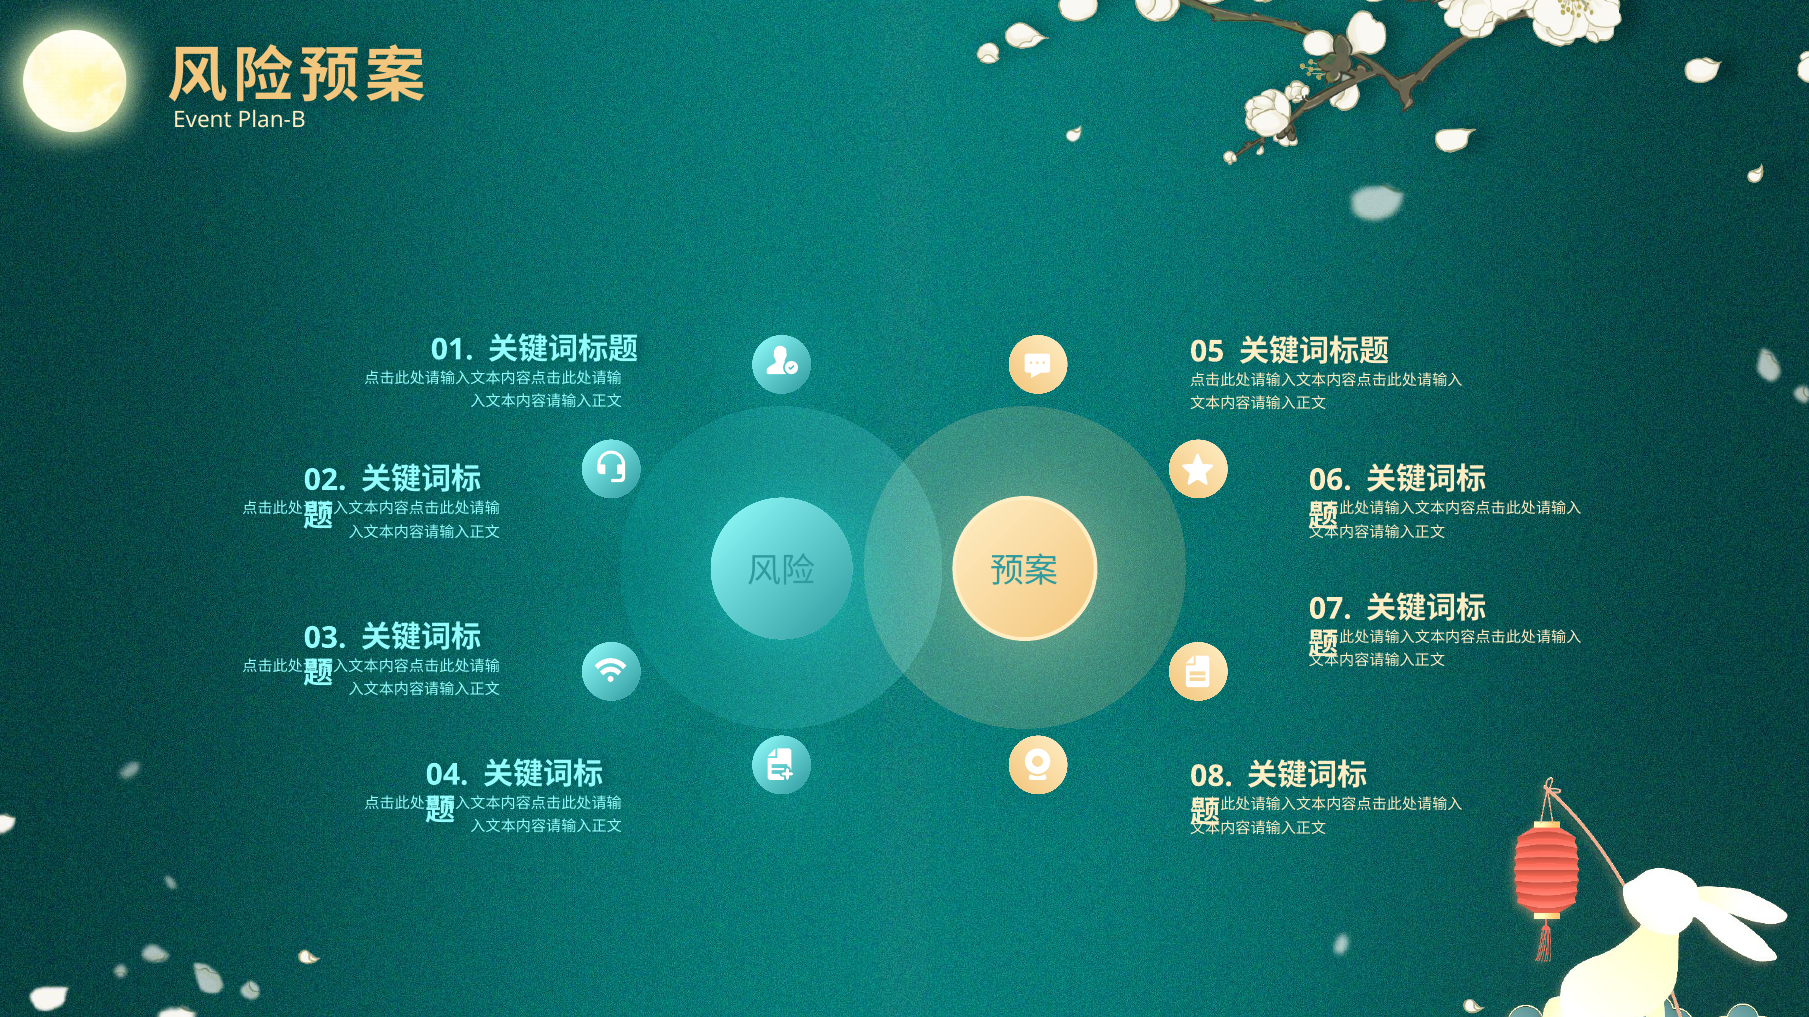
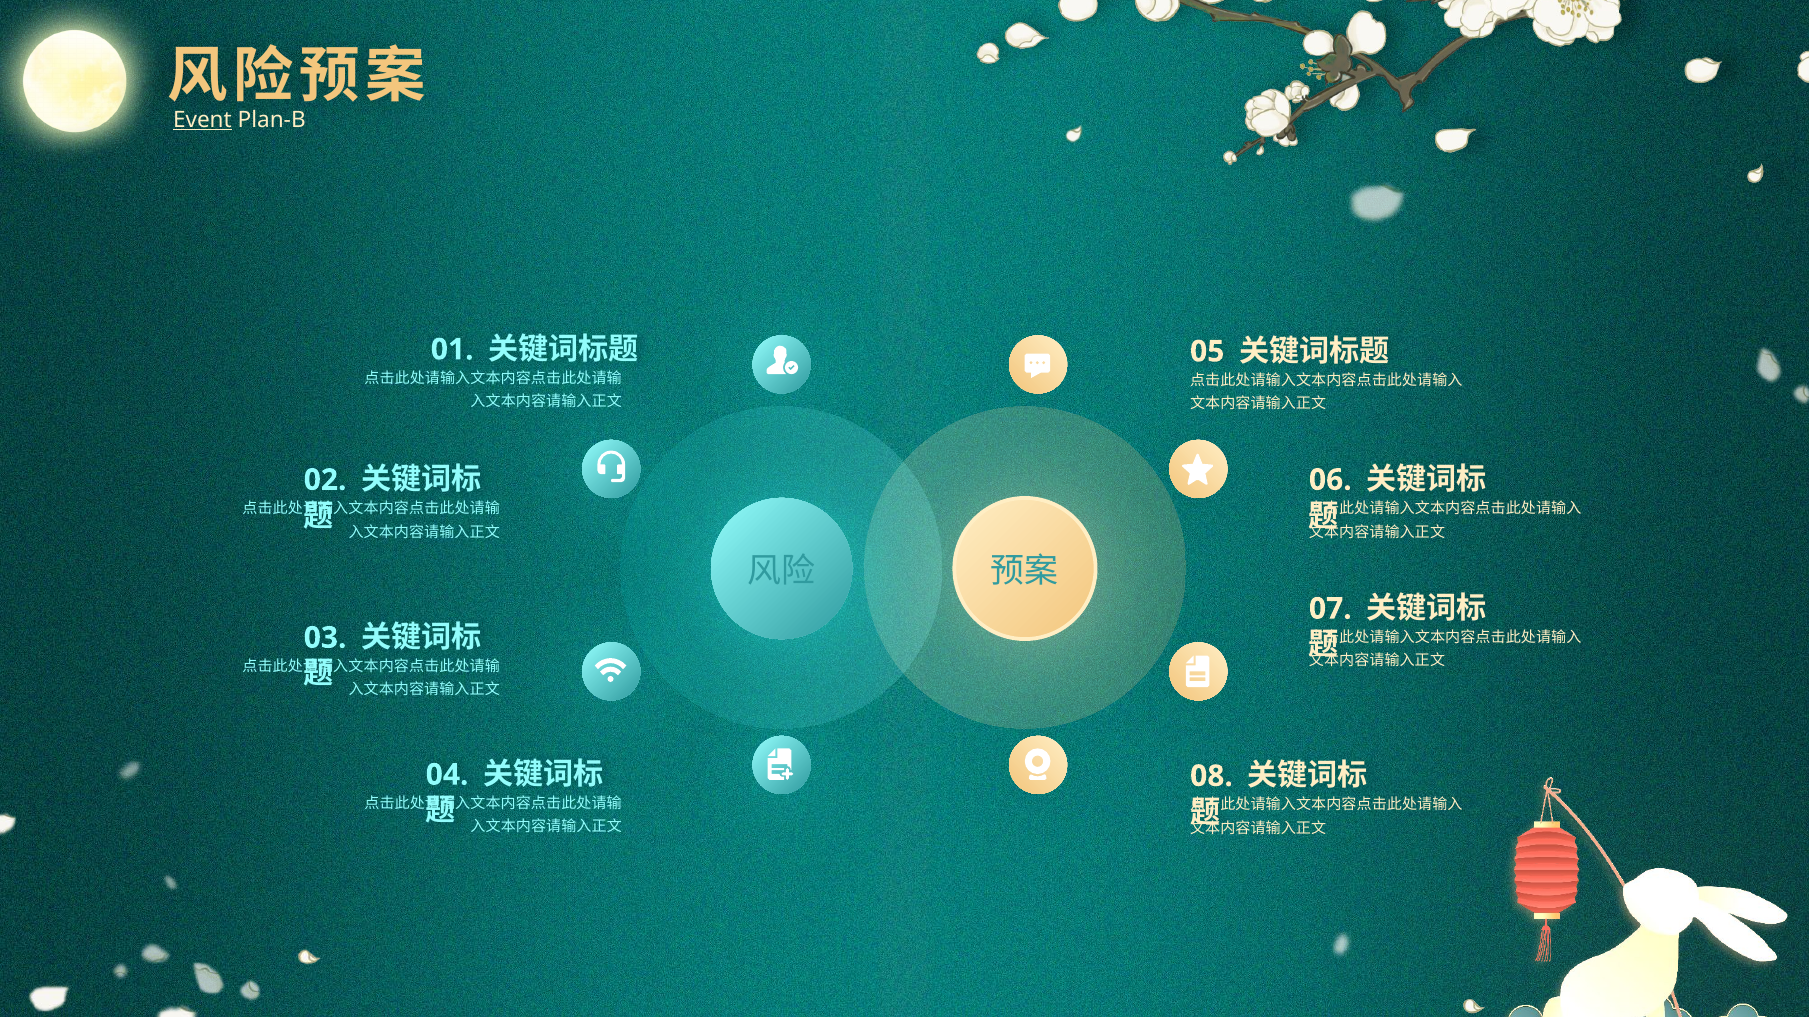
Event underline: none -> present
